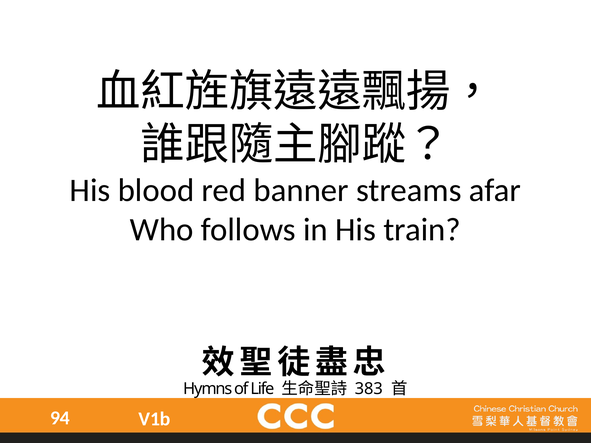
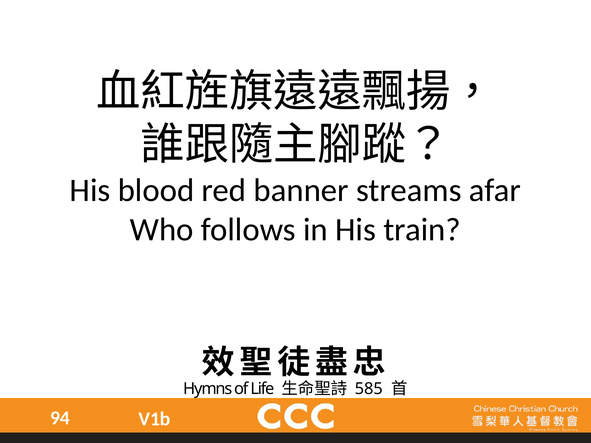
383: 383 -> 585
